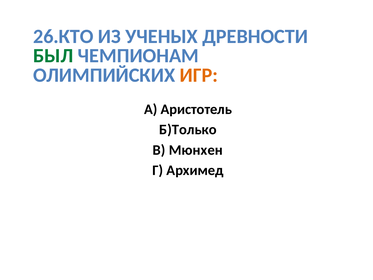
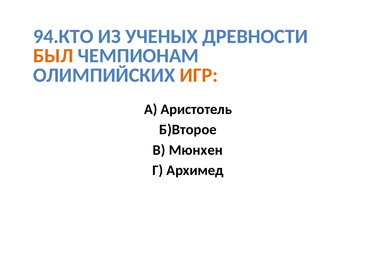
26.КТО: 26.КТО -> 94.КТО
БЫЛ colour: green -> orange
Б)Только: Б)Только -> Б)Второе
